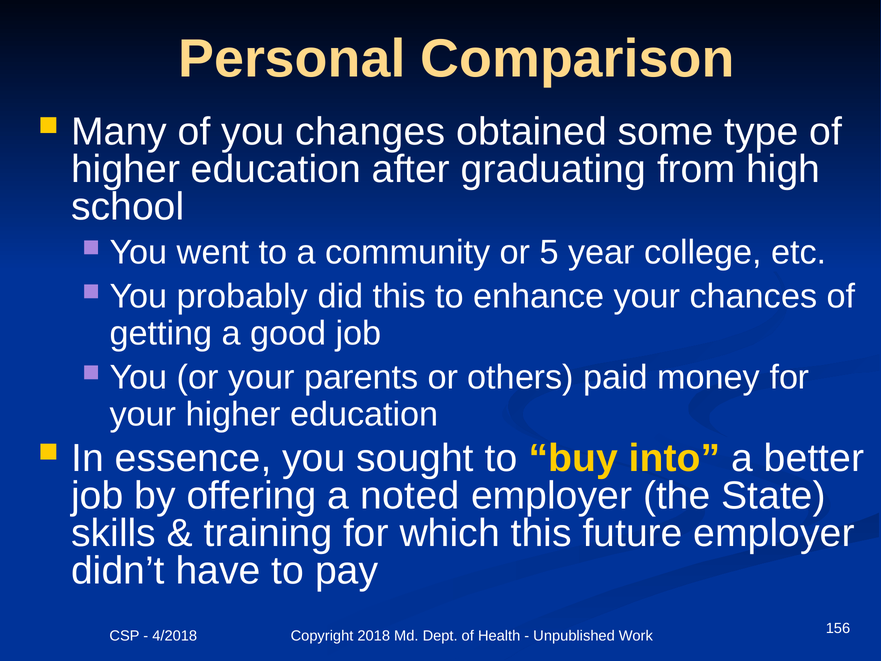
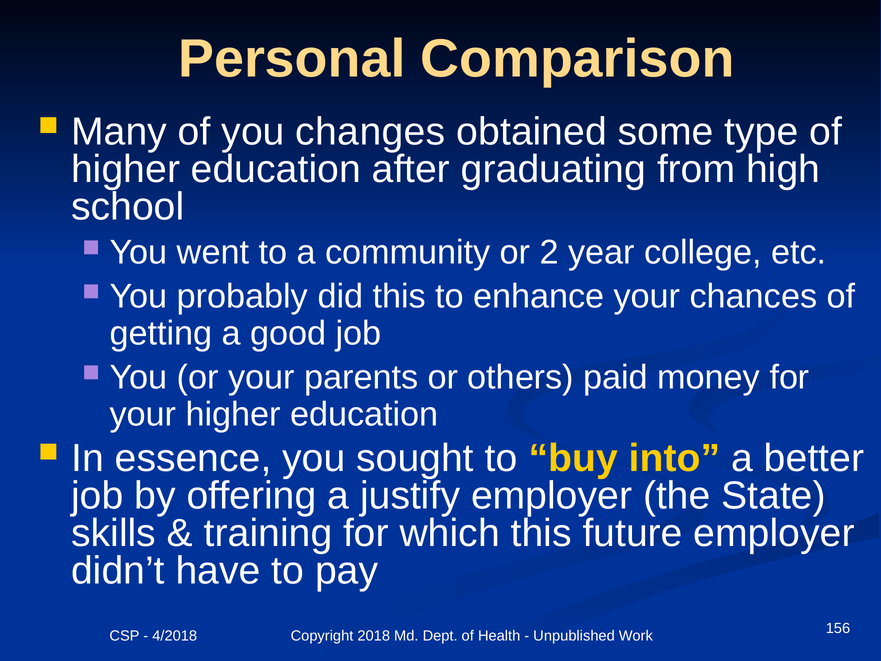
5: 5 -> 2
noted: noted -> justify
